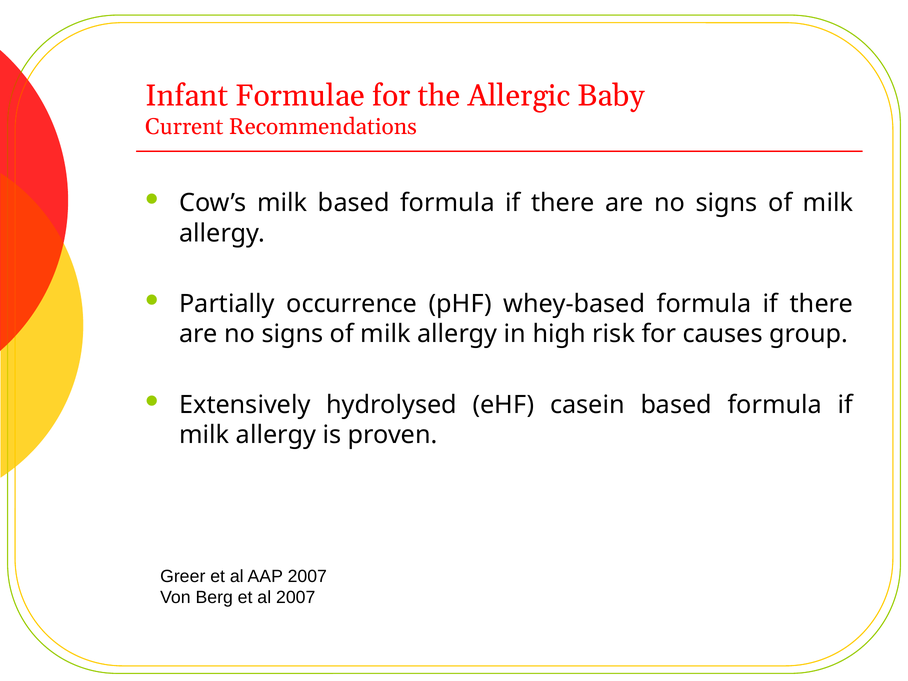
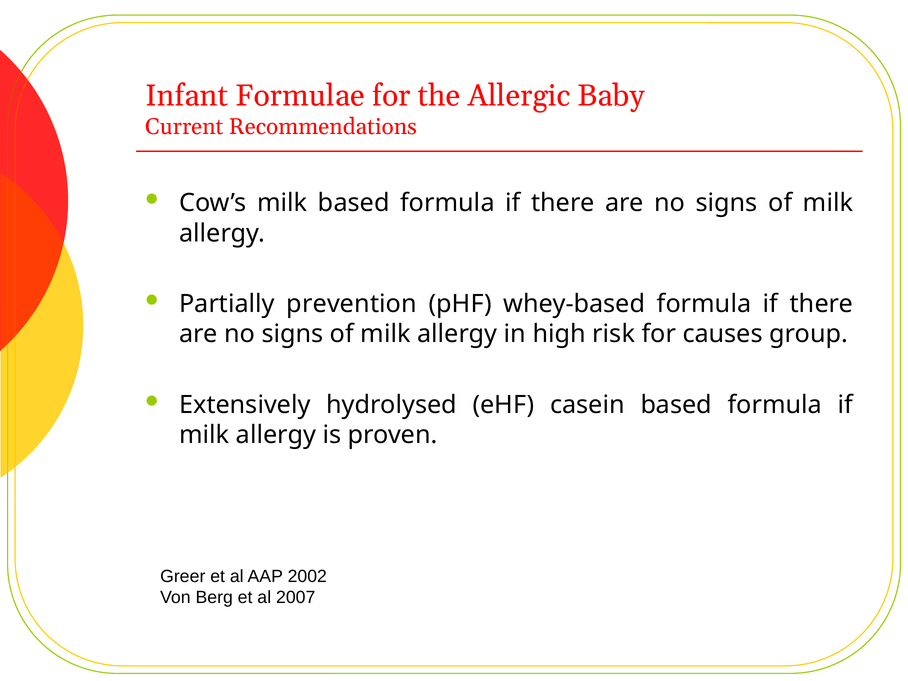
occurrence: occurrence -> prevention
AAP 2007: 2007 -> 2002
